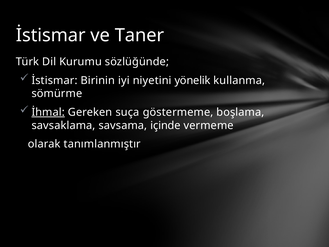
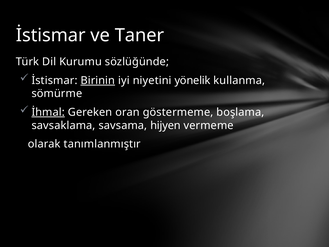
Birinin underline: none -> present
suça: suça -> oran
içinde: içinde -> hijyen
